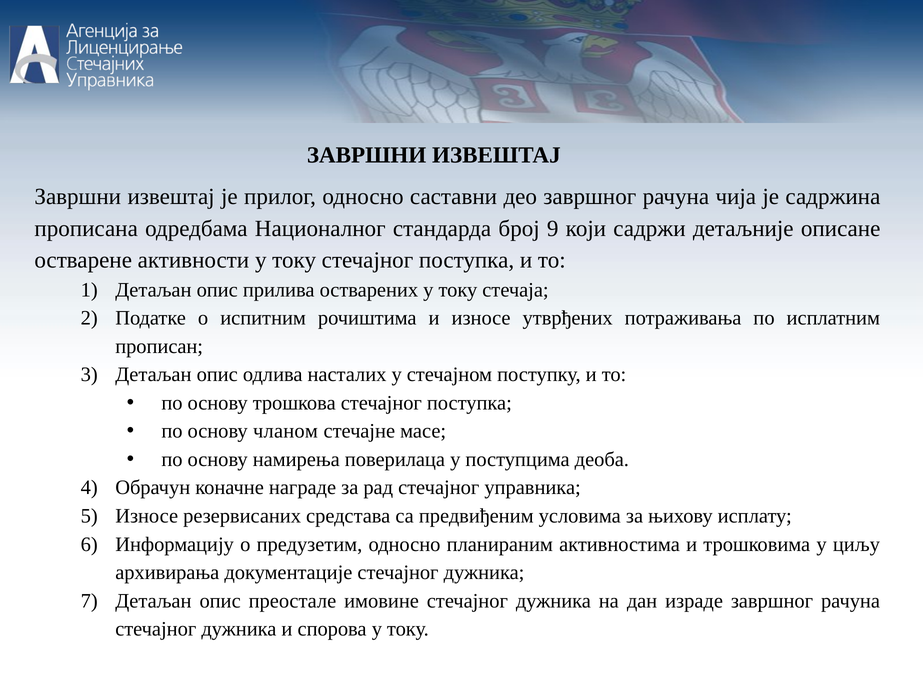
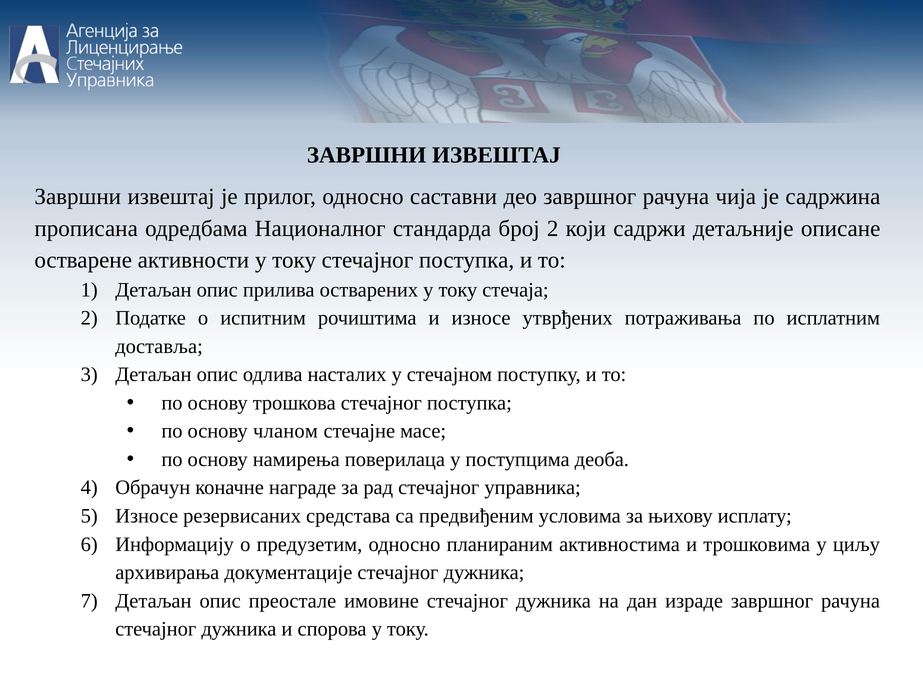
број 9: 9 -> 2
прописан: прописан -> доставља
